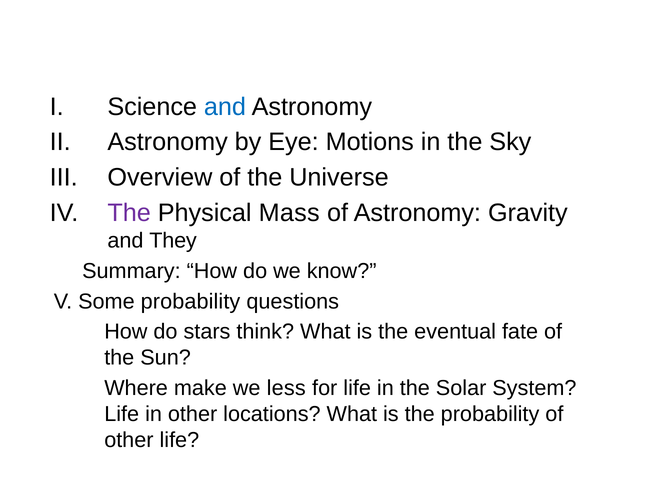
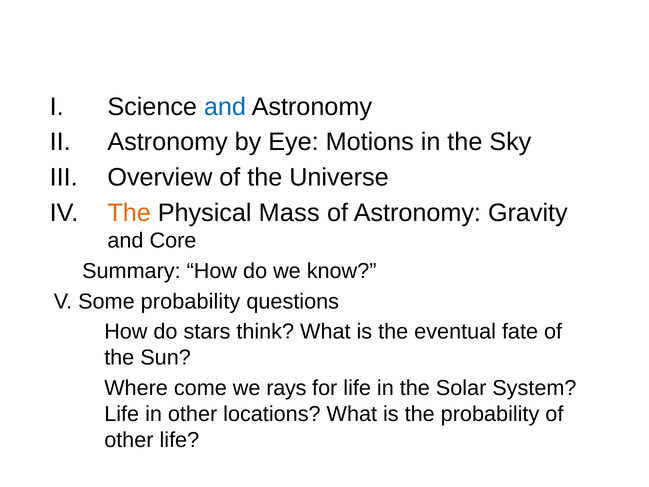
The at (129, 213) colour: purple -> orange
They: They -> Core
make: make -> come
less: less -> rays
